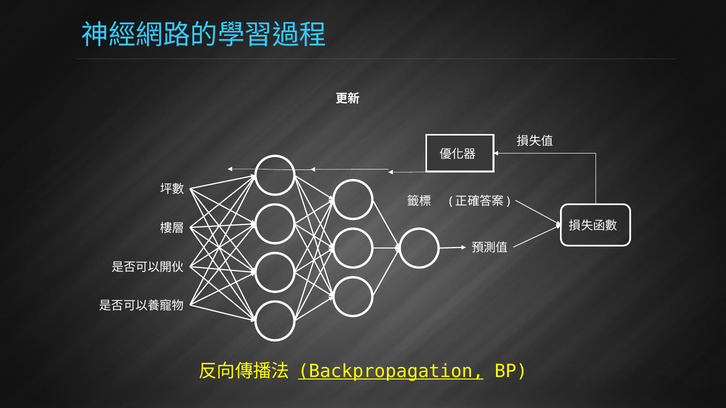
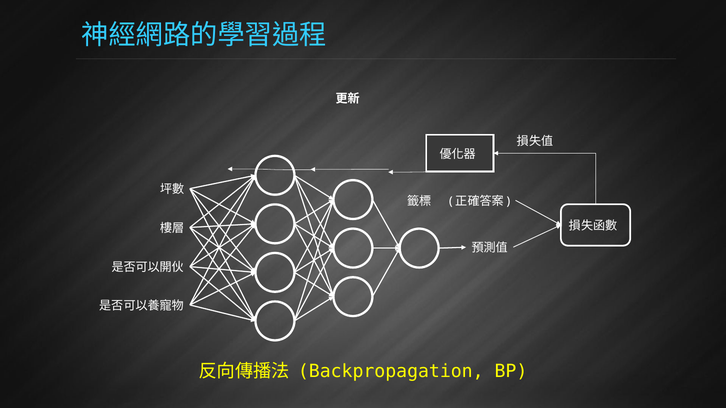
Backpropagation underline: present -> none
